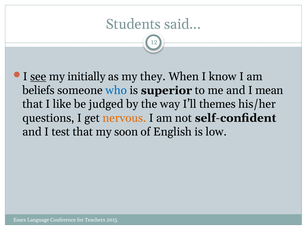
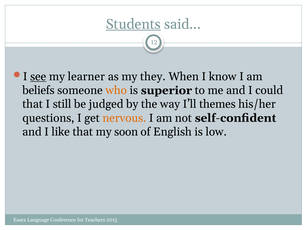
Students underline: none -> present
initially: initially -> learner
who colour: blue -> orange
mean: mean -> could
like: like -> still
test: test -> like
